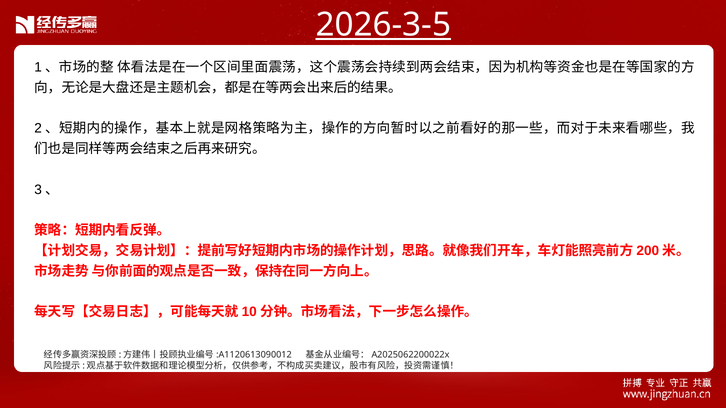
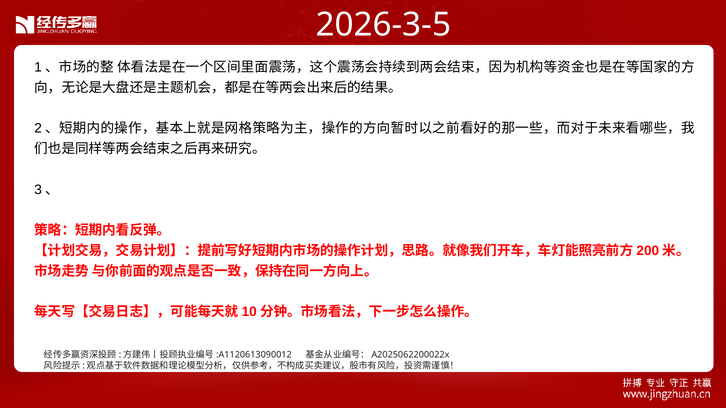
2026-3-5 underline: present -> none
